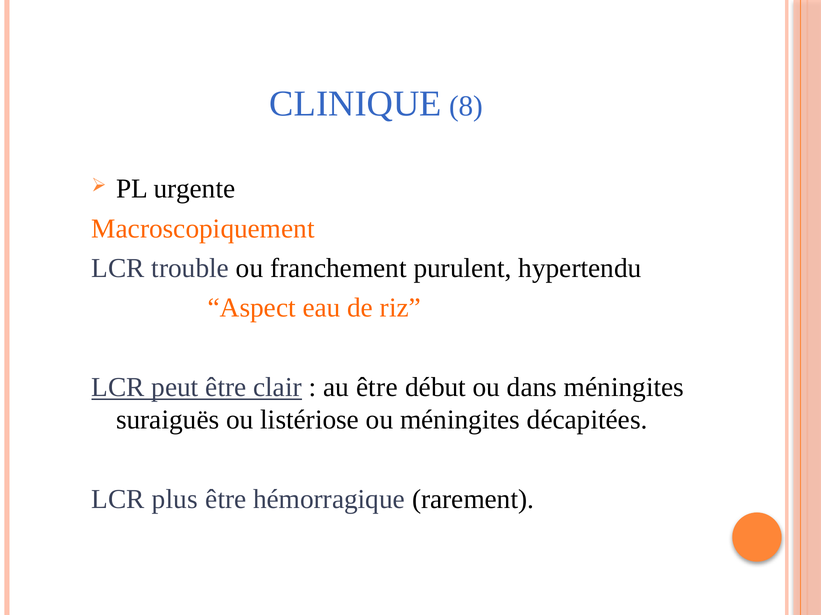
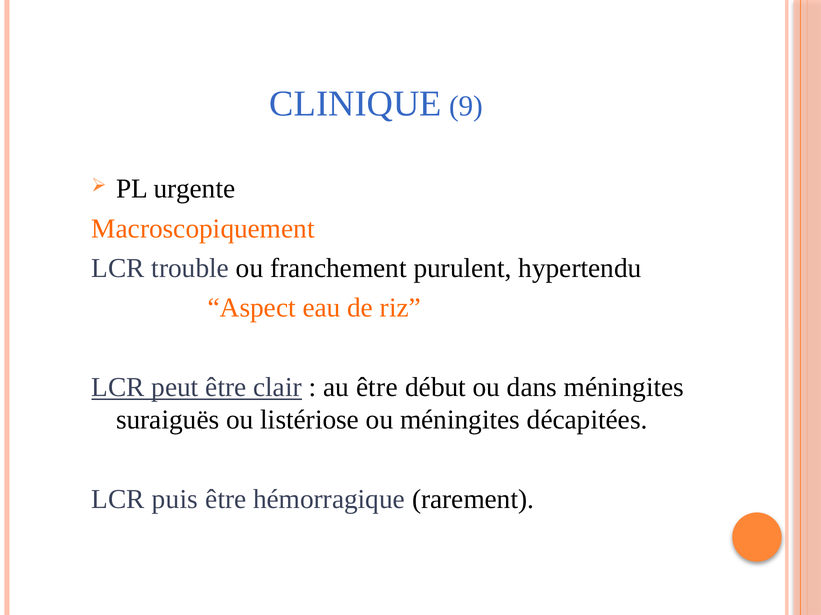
8: 8 -> 9
plus: plus -> puis
